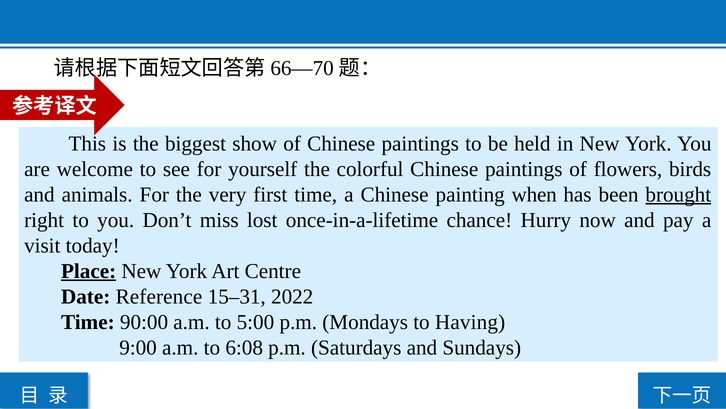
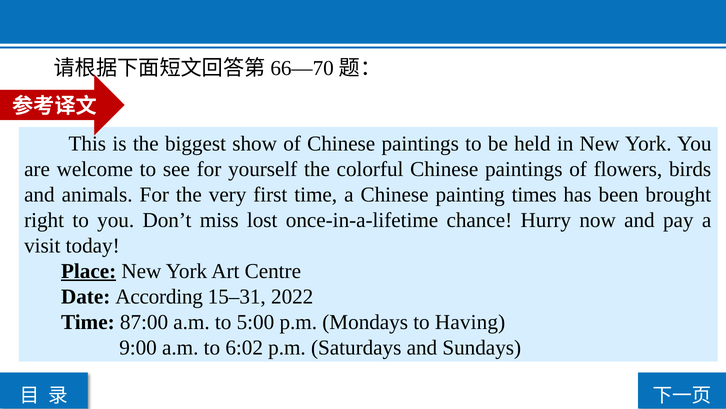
when: when -> times
brought underline: present -> none
Reference: Reference -> According
90:00: 90:00 -> 87:00
6:08: 6:08 -> 6:02
